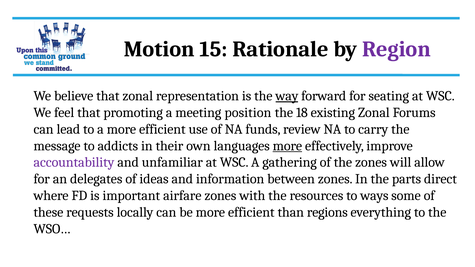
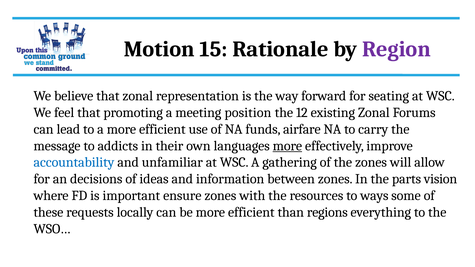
way underline: present -> none
18: 18 -> 12
review: review -> airfare
accountability colour: purple -> blue
delegates: delegates -> decisions
direct: direct -> vision
airfare: airfare -> ensure
